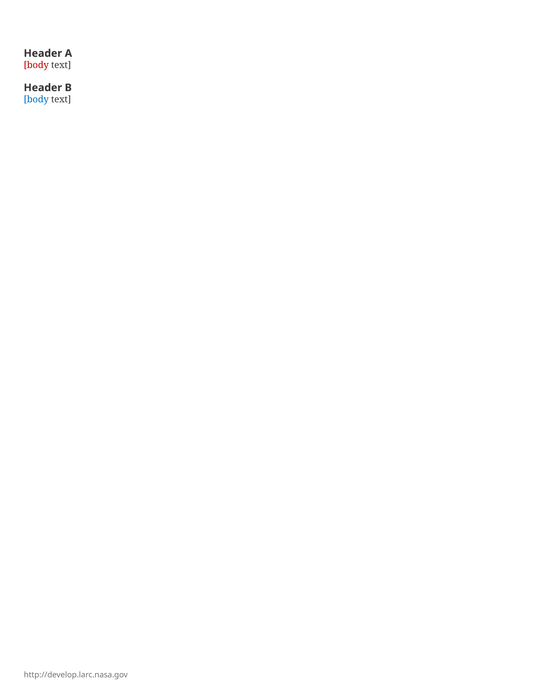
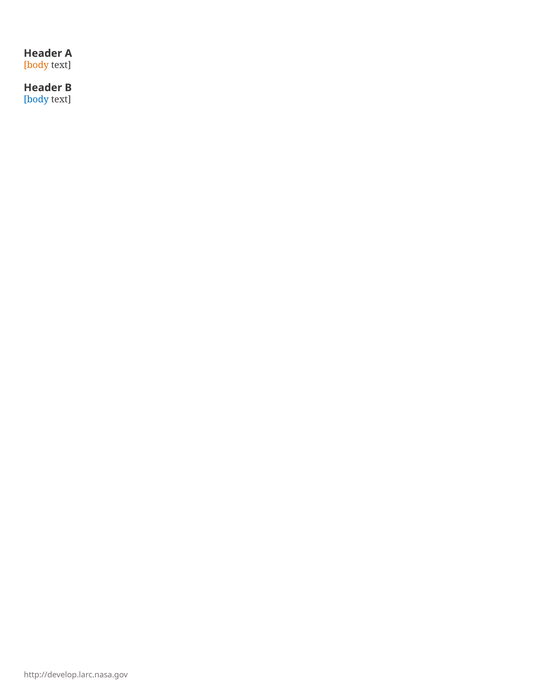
body at (36, 65) colour: red -> orange
